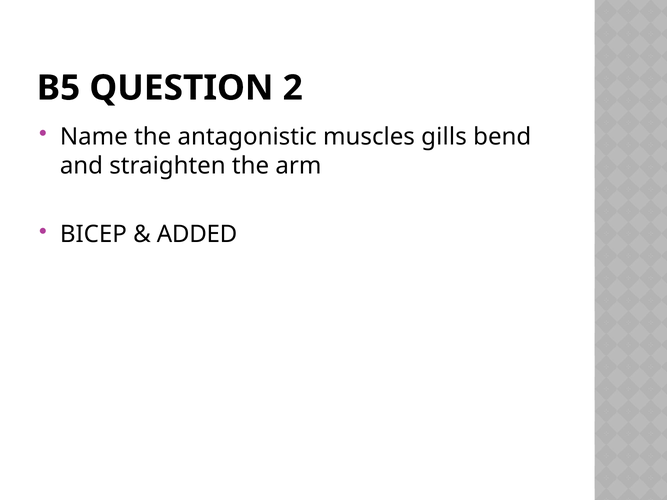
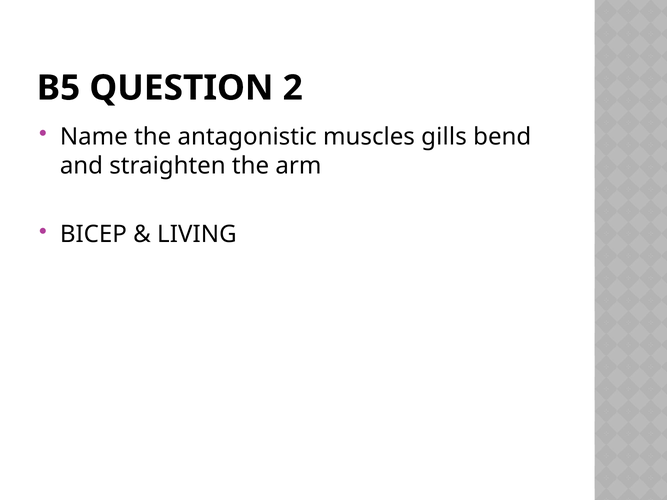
ADDED: ADDED -> LIVING
